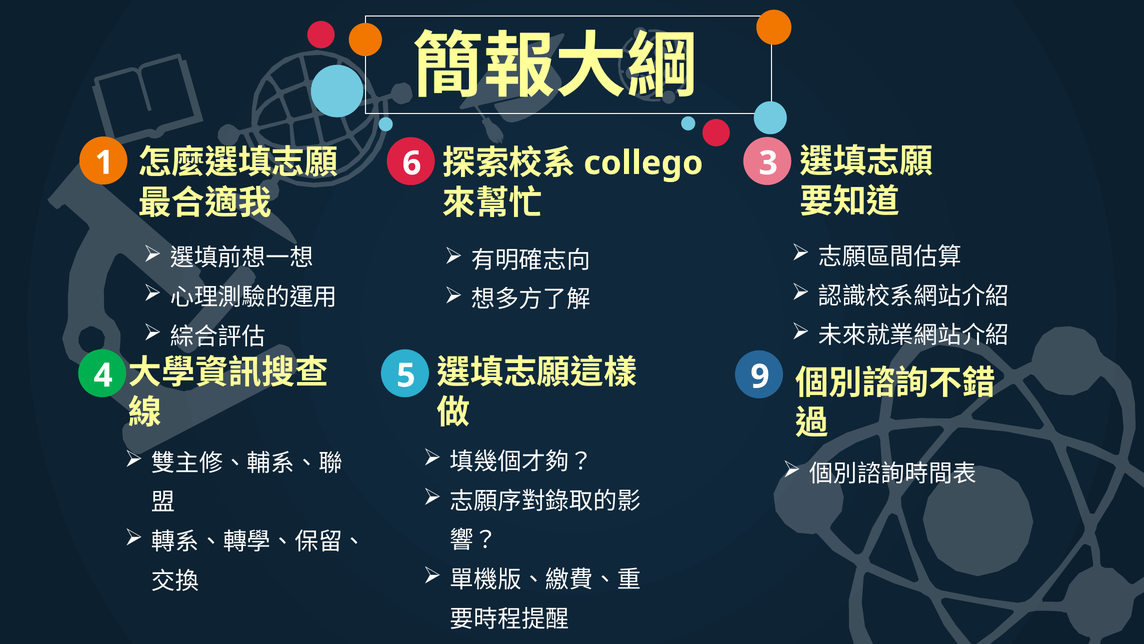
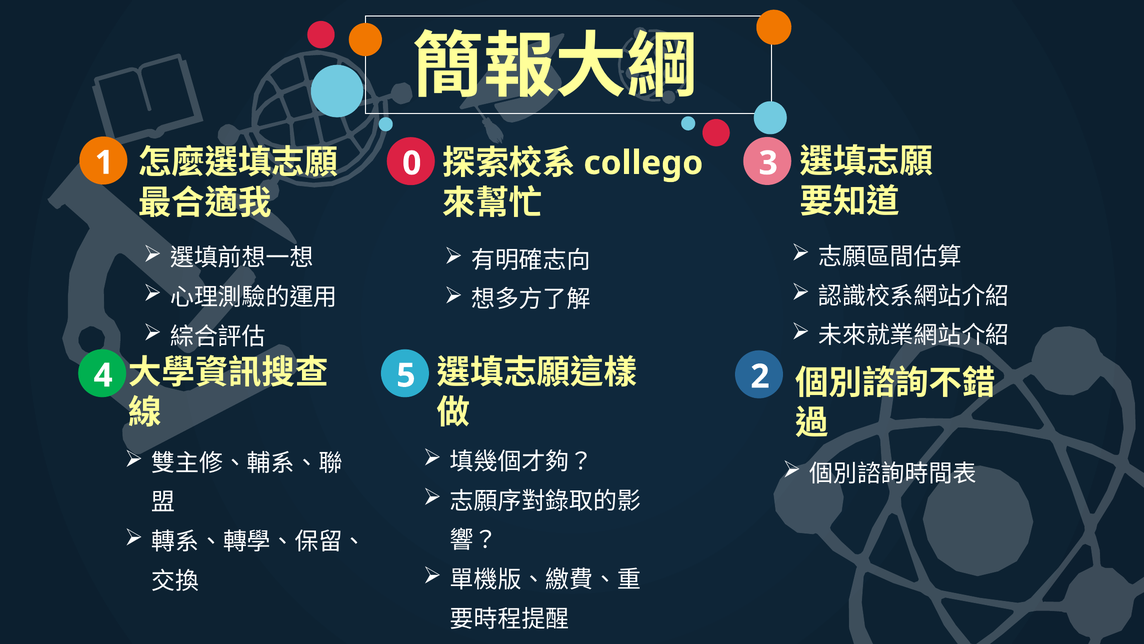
6: 6 -> 0
9: 9 -> 2
